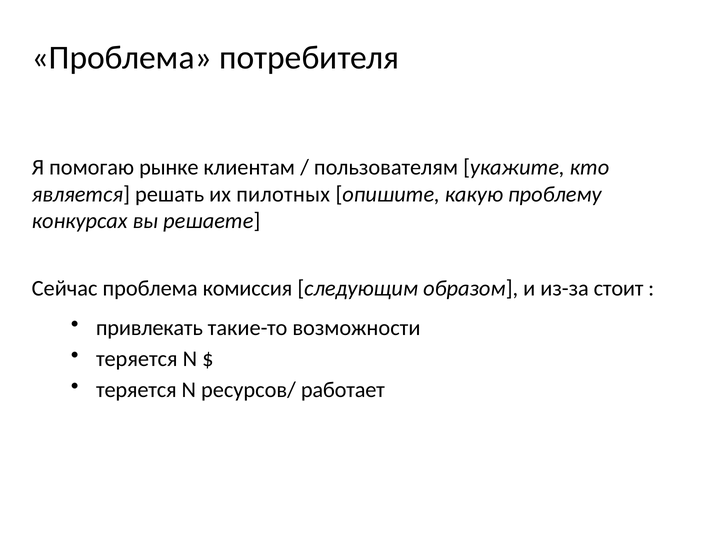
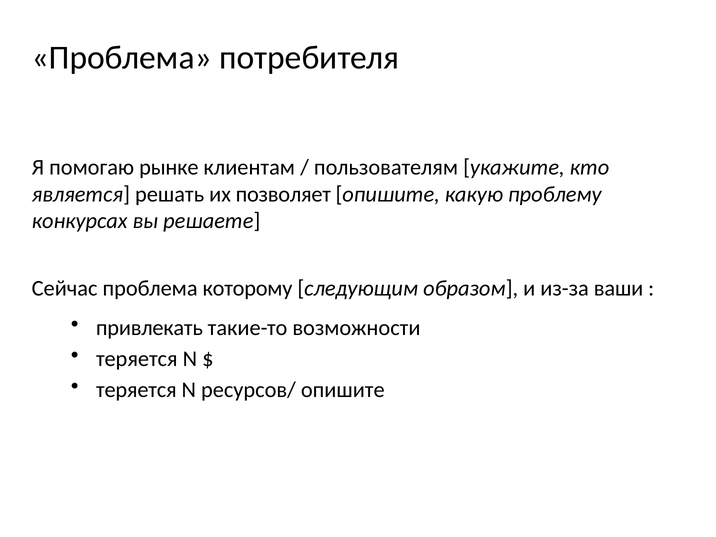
пилотных: пилотных -> позволяет
комиссия: комиссия -> которому
стоит: стоит -> ваши
ресурсов/ работает: работает -> опишите
